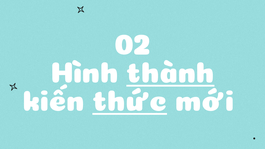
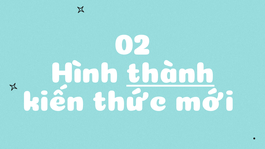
thức underline: present -> none
